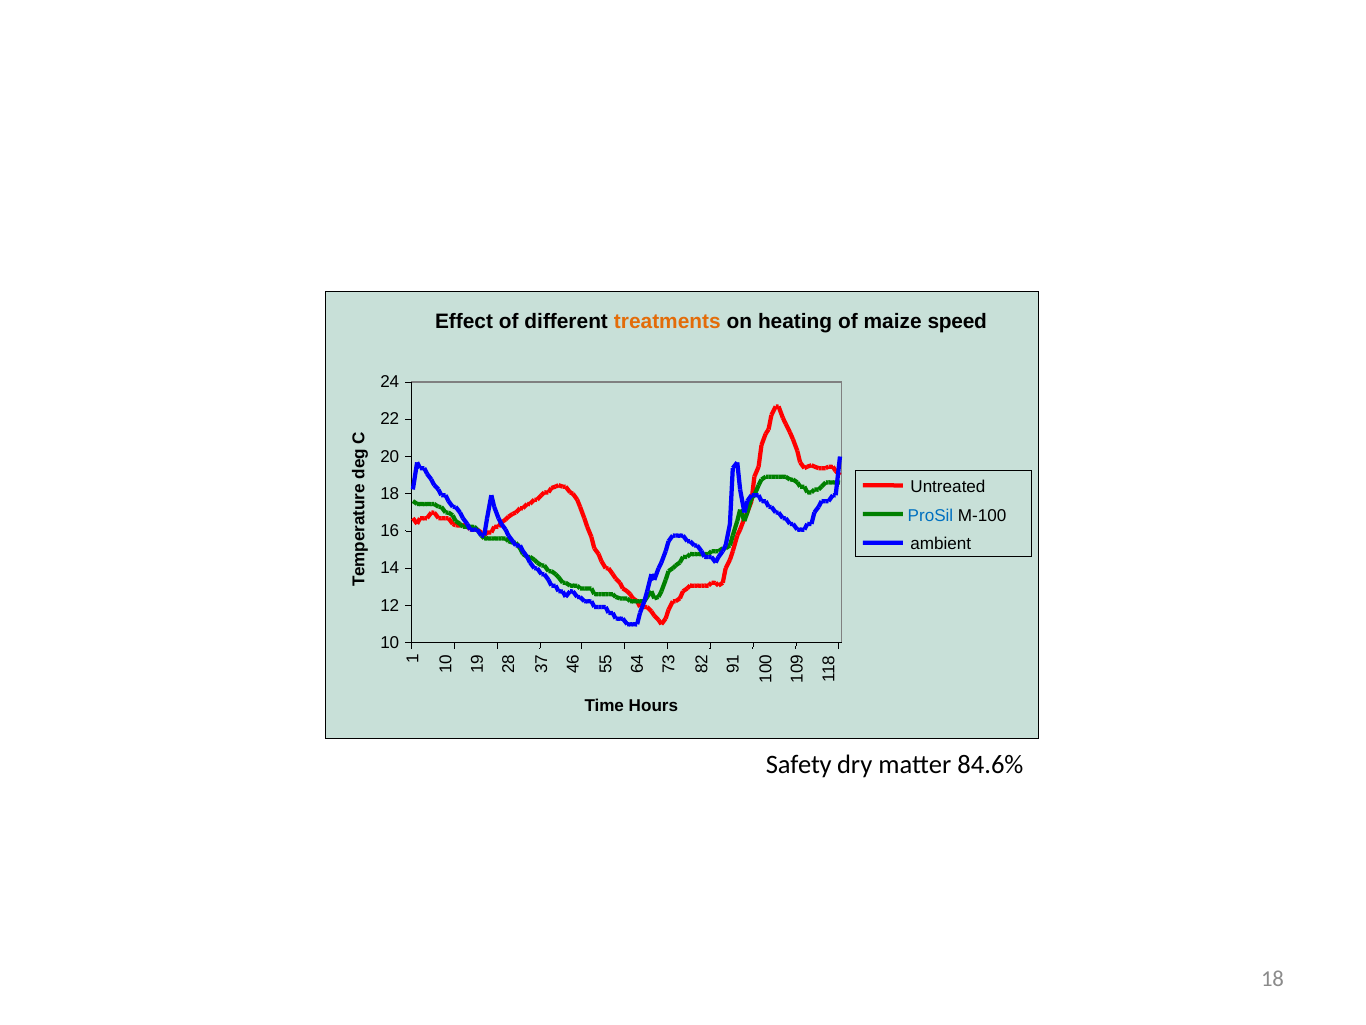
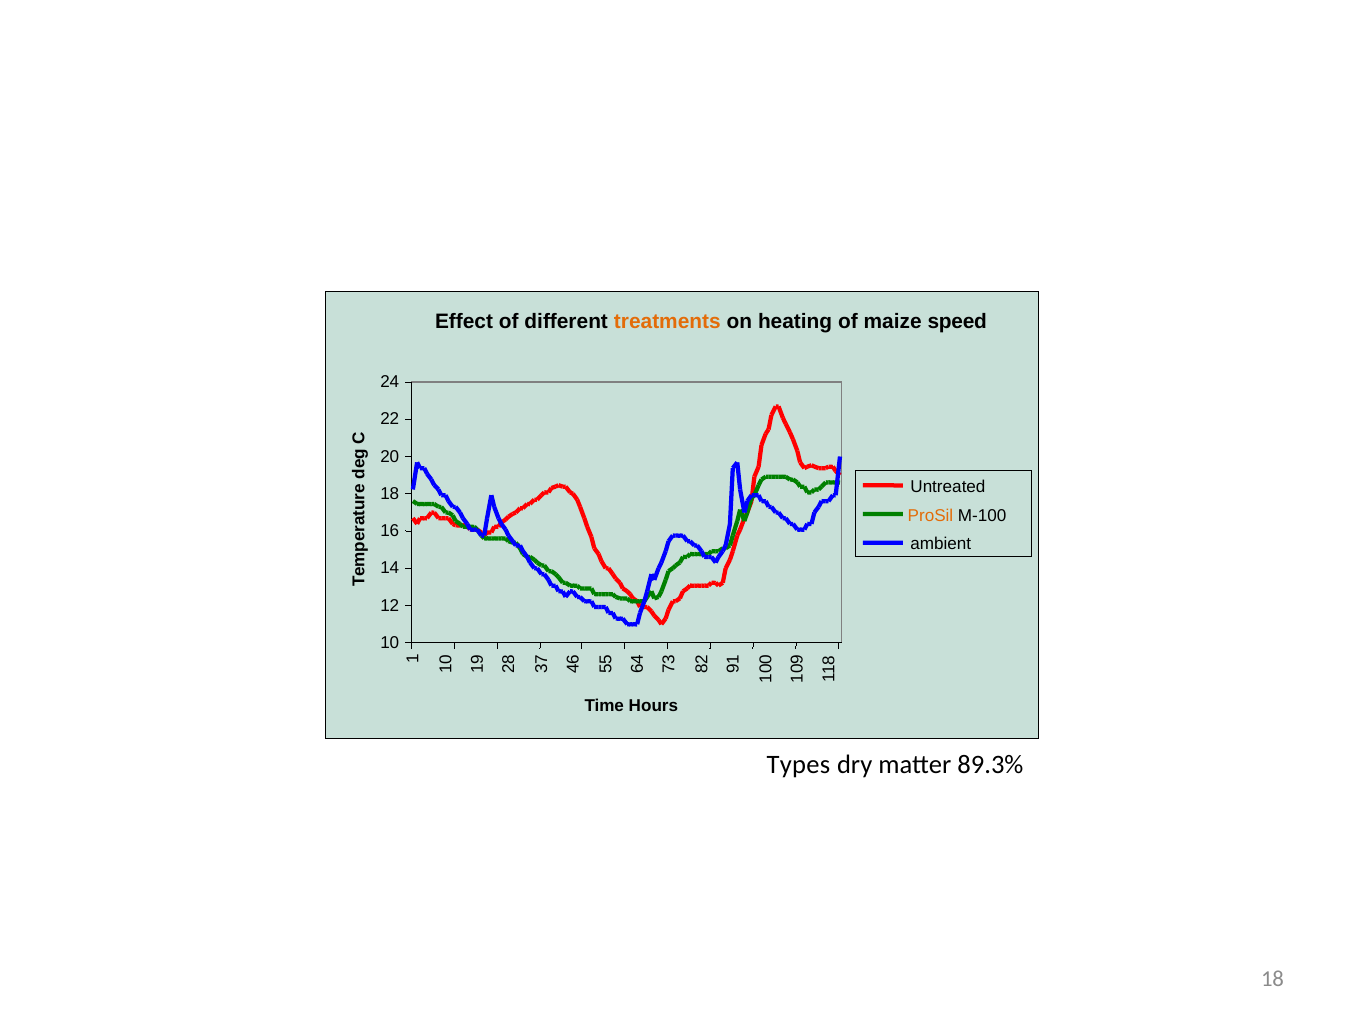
ProSil colour: blue -> orange
Safety: Safety -> Types
84.6%: 84.6% -> 89.3%
